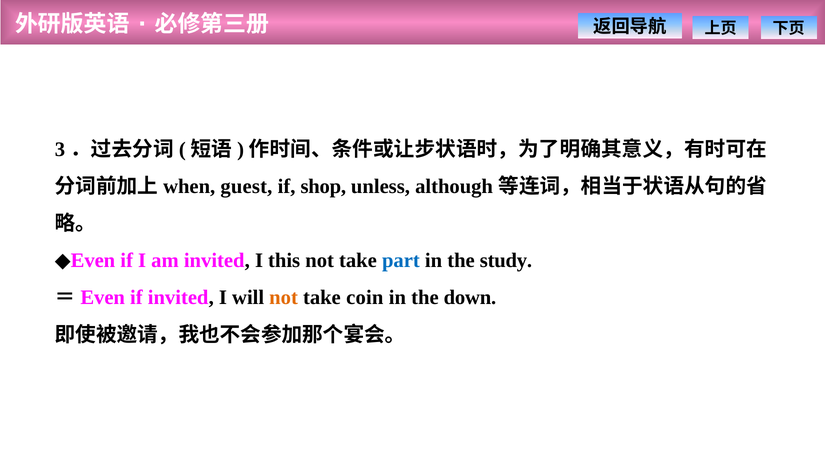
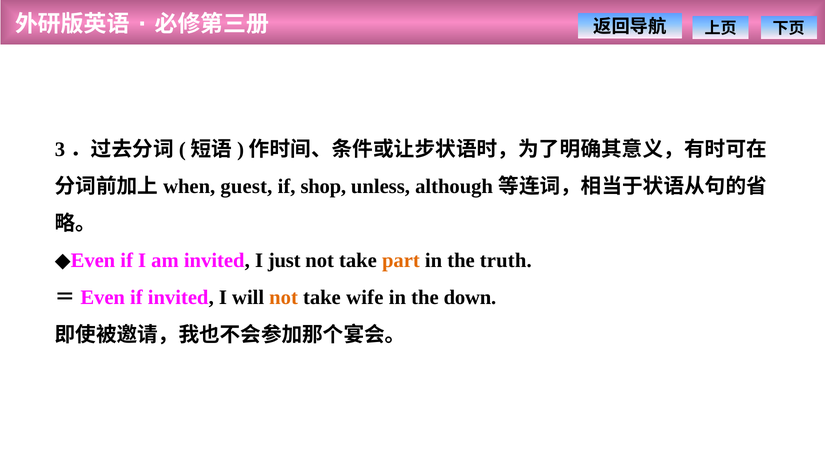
this: this -> just
part colour: blue -> orange
study: study -> truth
coin: coin -> wife
